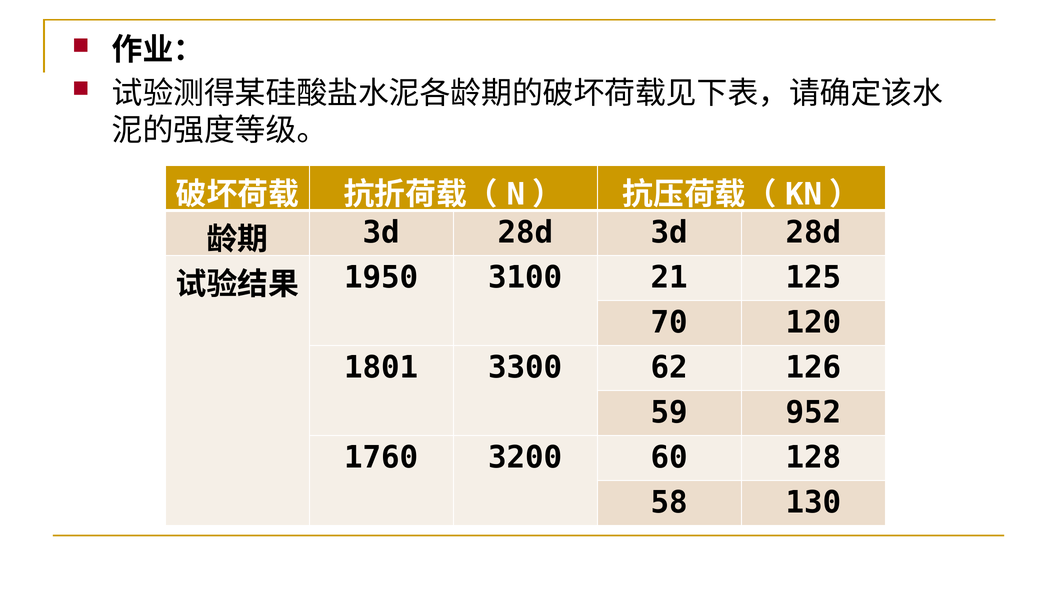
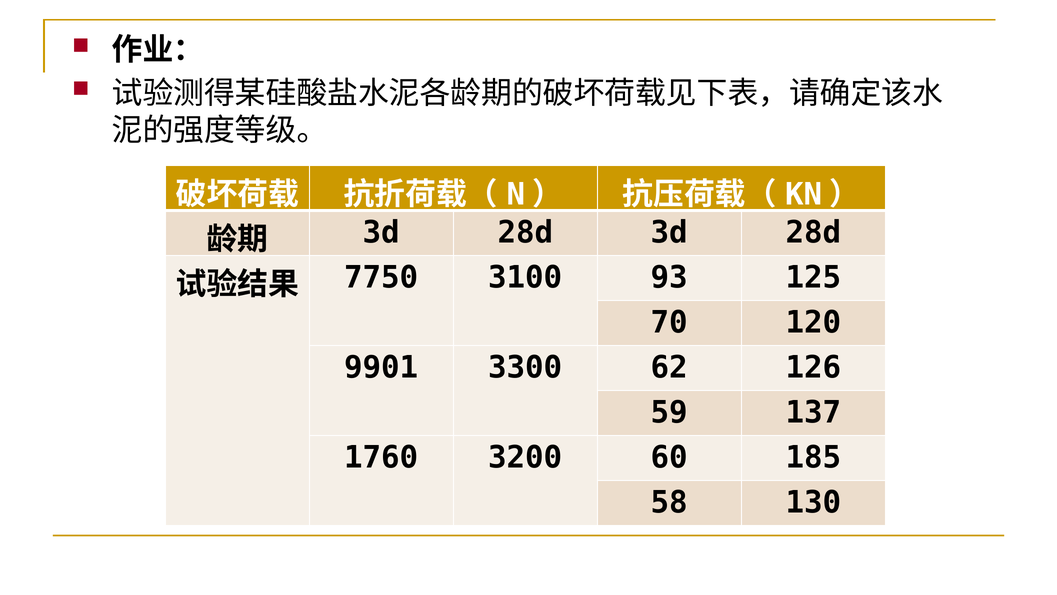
1950: 1950 -> 7750
21: 21 -> 93
1801: 1801 -> 9901
952: 952 -> 137
128: 128 -> 185
